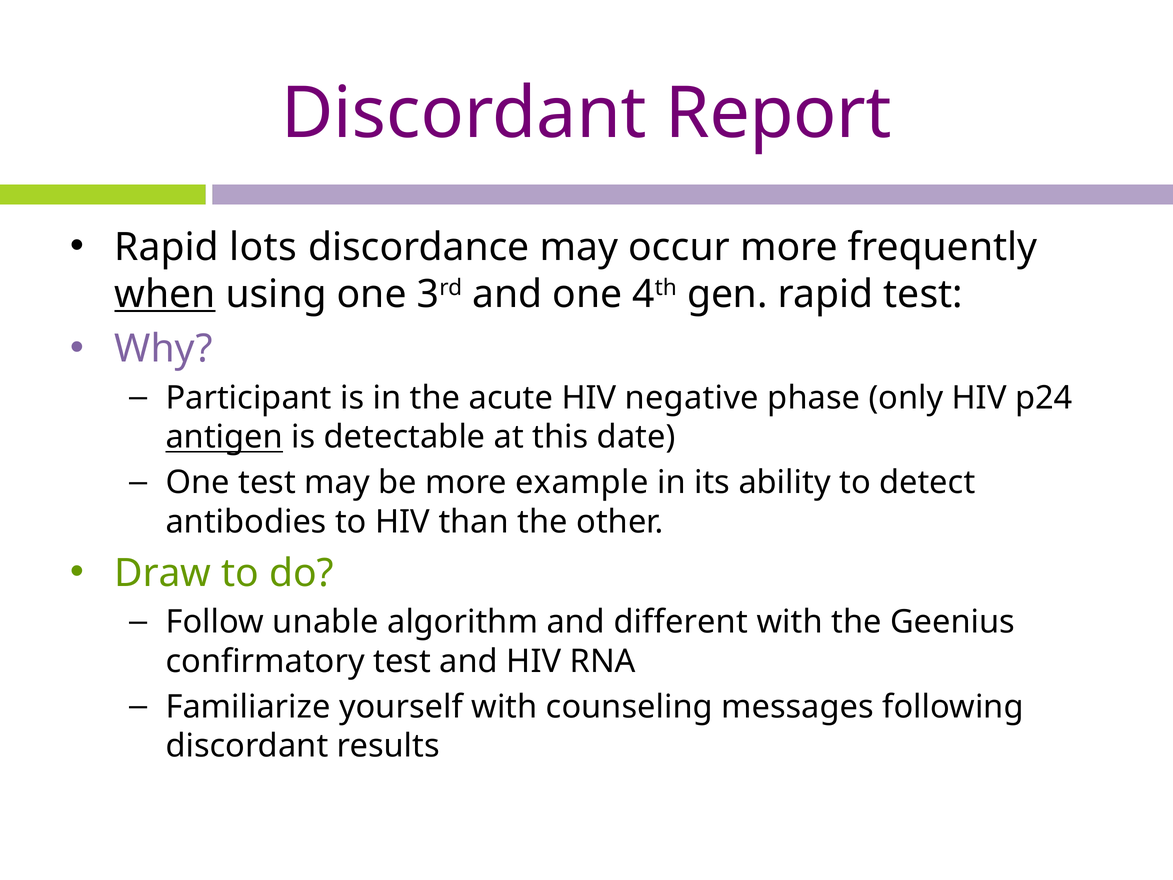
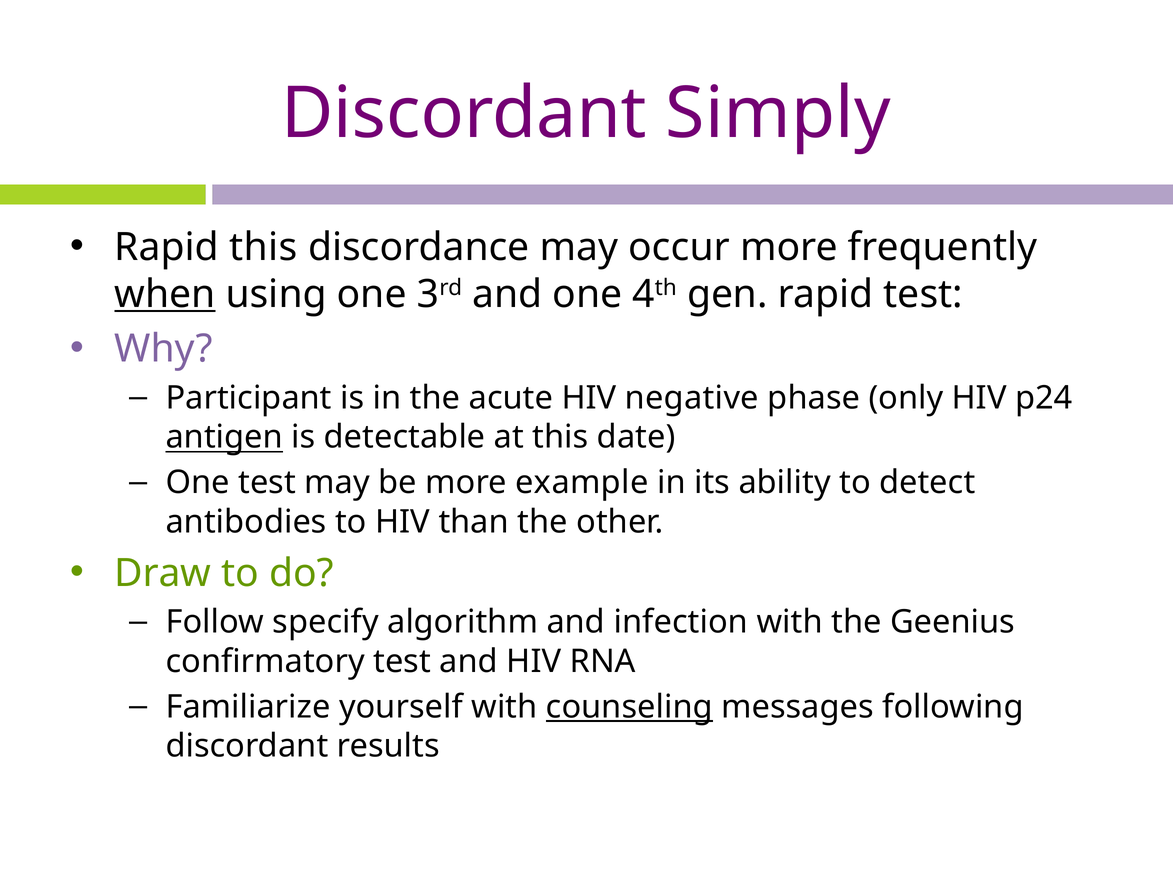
Report: Report -> Simply
Rapid lots: lots -> this
unable: unable -> specify
different: different -> infection
counseling underline: none -> present
